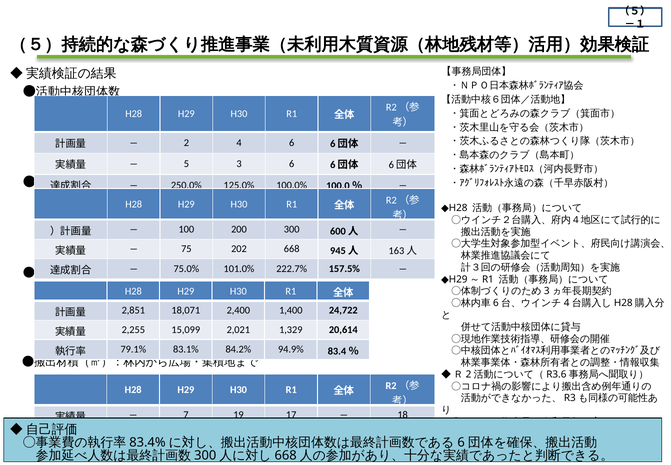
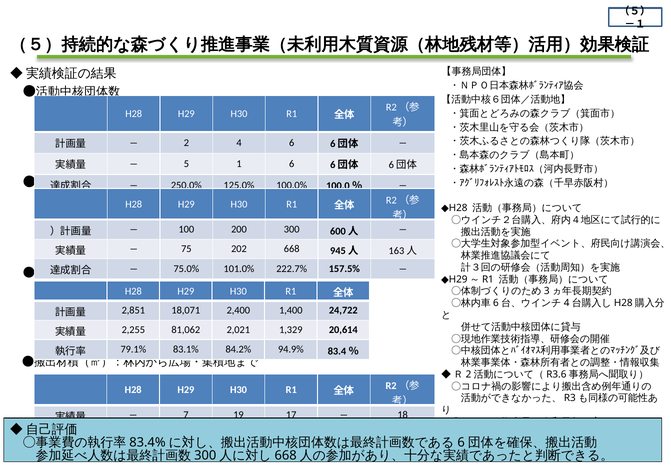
3: 3 -> 1
15,099: 15,099 -> 81,062
